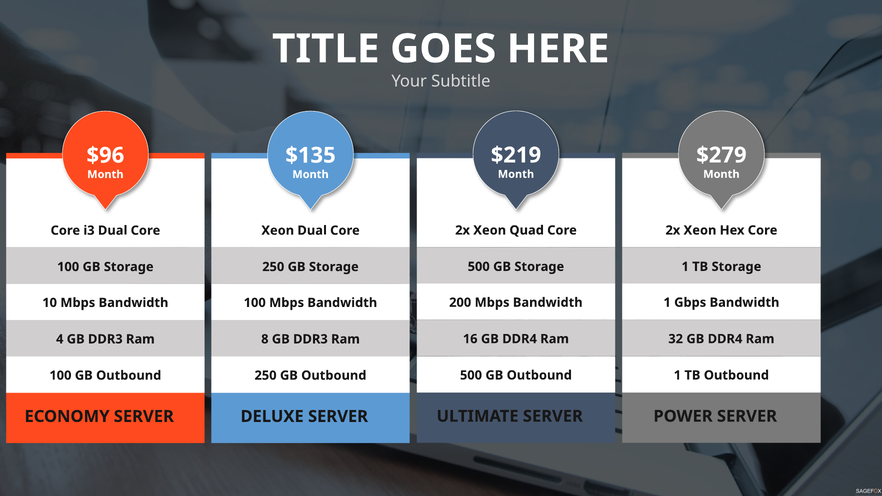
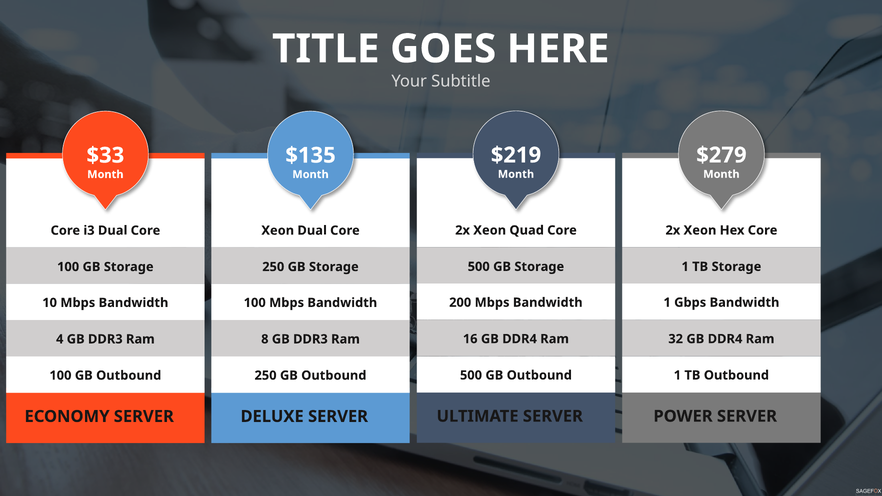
$96: $96 -> $33
